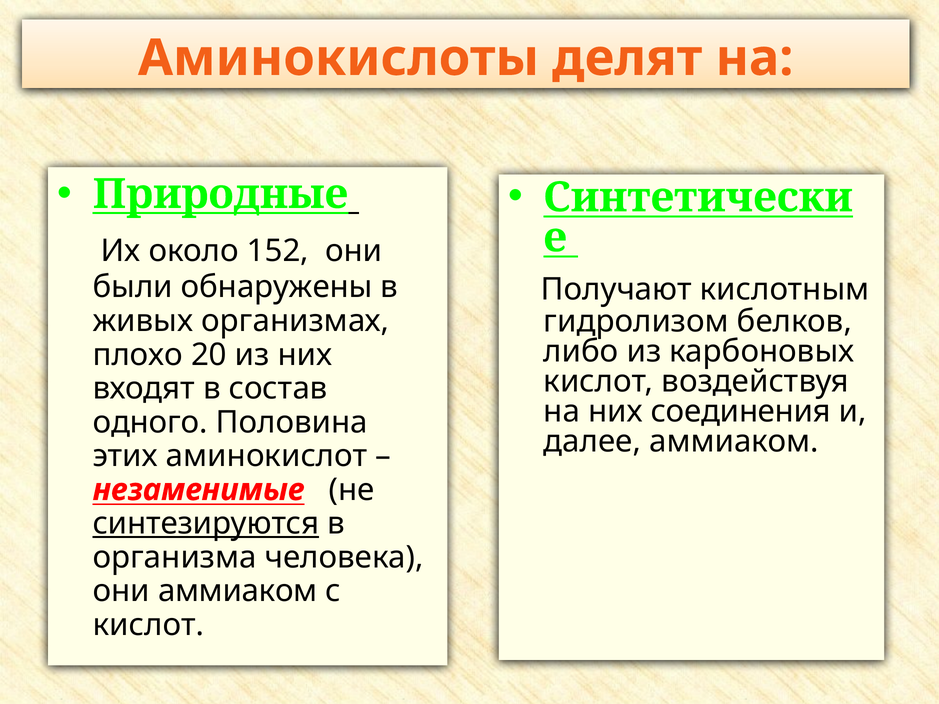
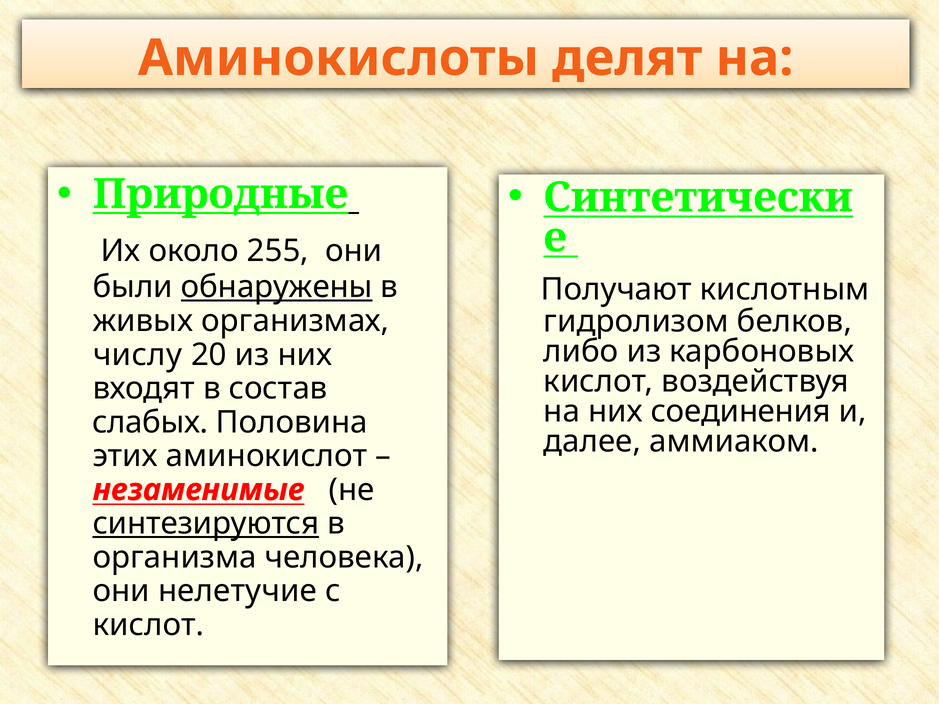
152: 152 -> 255
обнаружены underline: none -> present
плохо: плохо -> числу
одного: одного -> слабых
они аммиаком: аммиаком -> нелетучие
